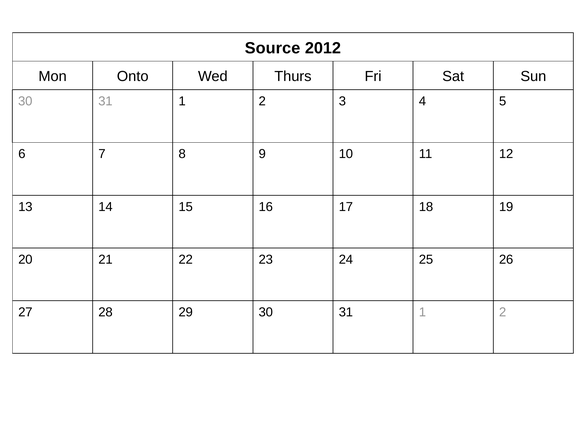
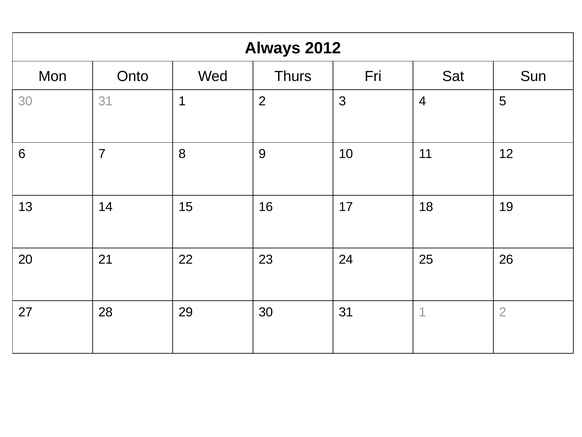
Source: Source -> Always
